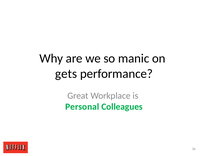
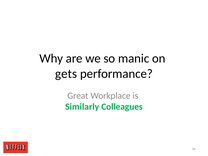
Personal: Personal -> Similarly
